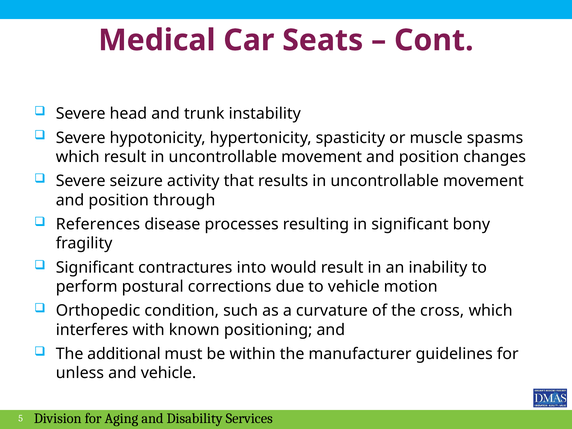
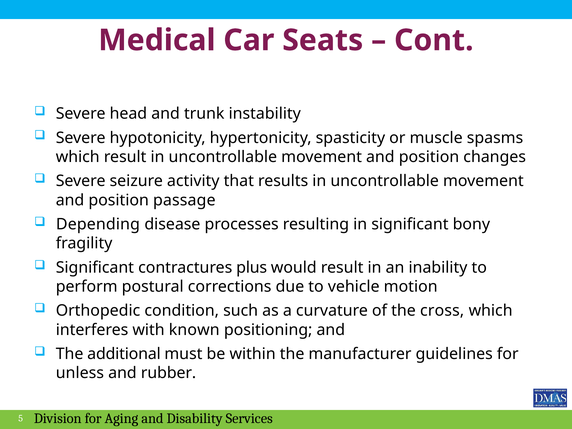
through: through -> passage
References: References -> Depending
into: into -> plus
and vehicle: vehicle -> rubber
